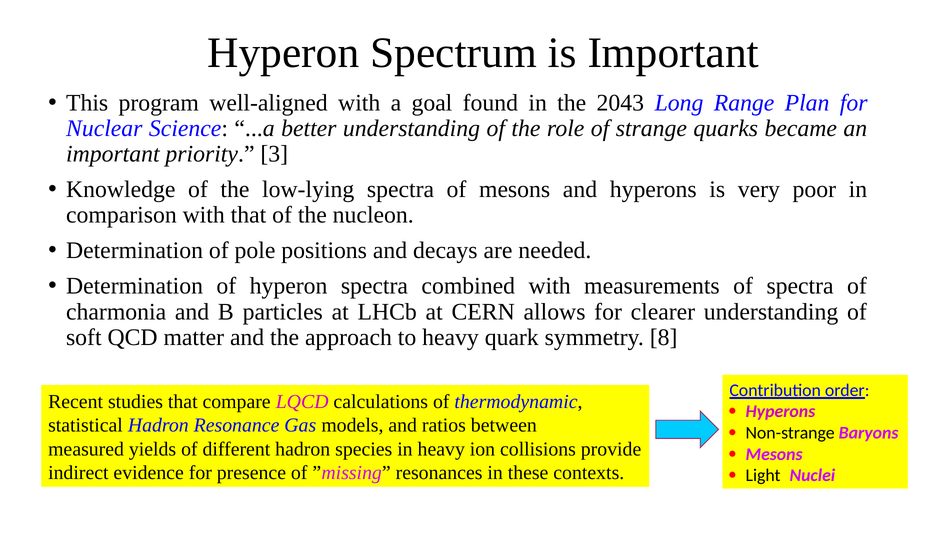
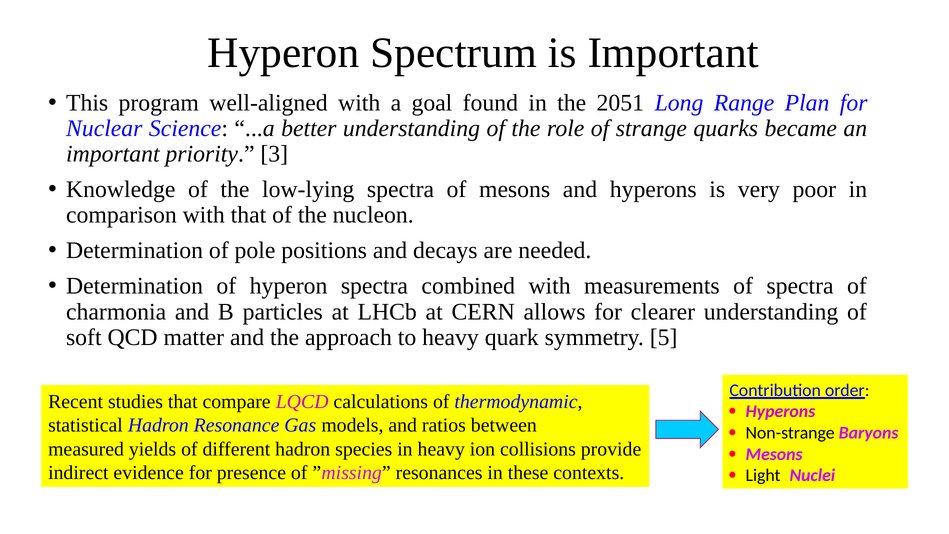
2043: 2043 -> 2051
8: 8 -> 5
